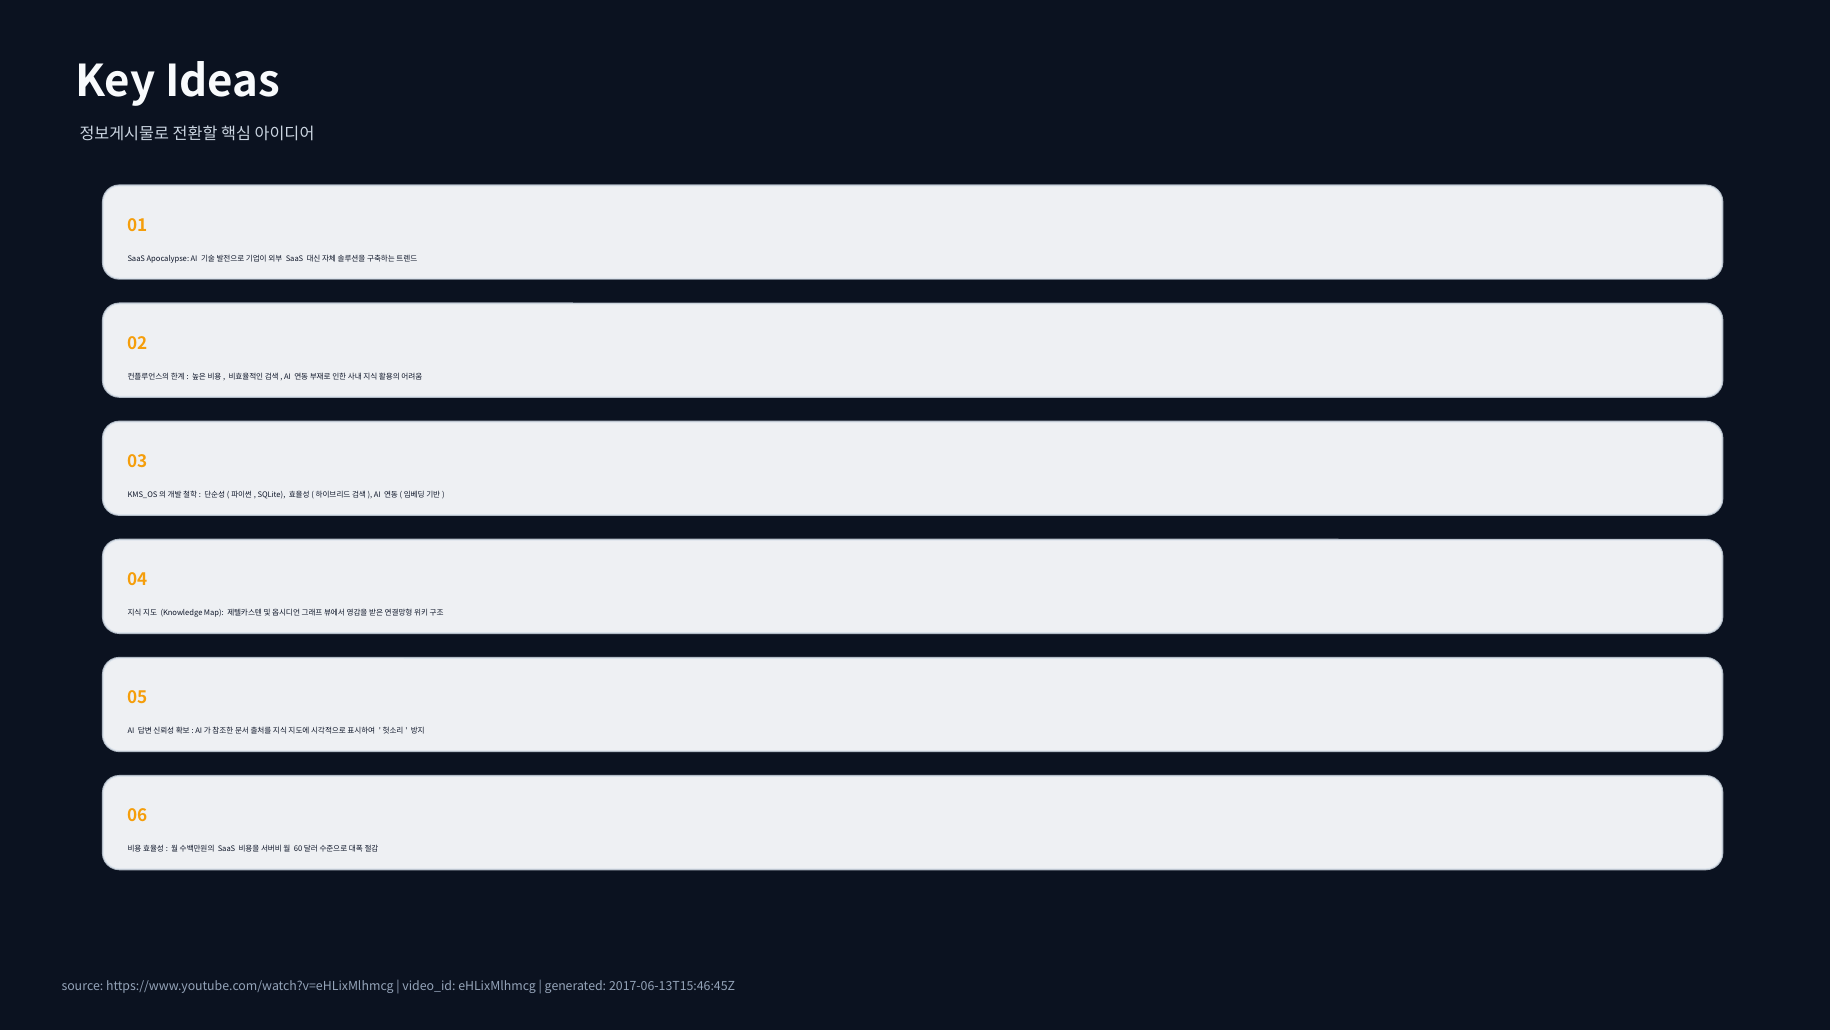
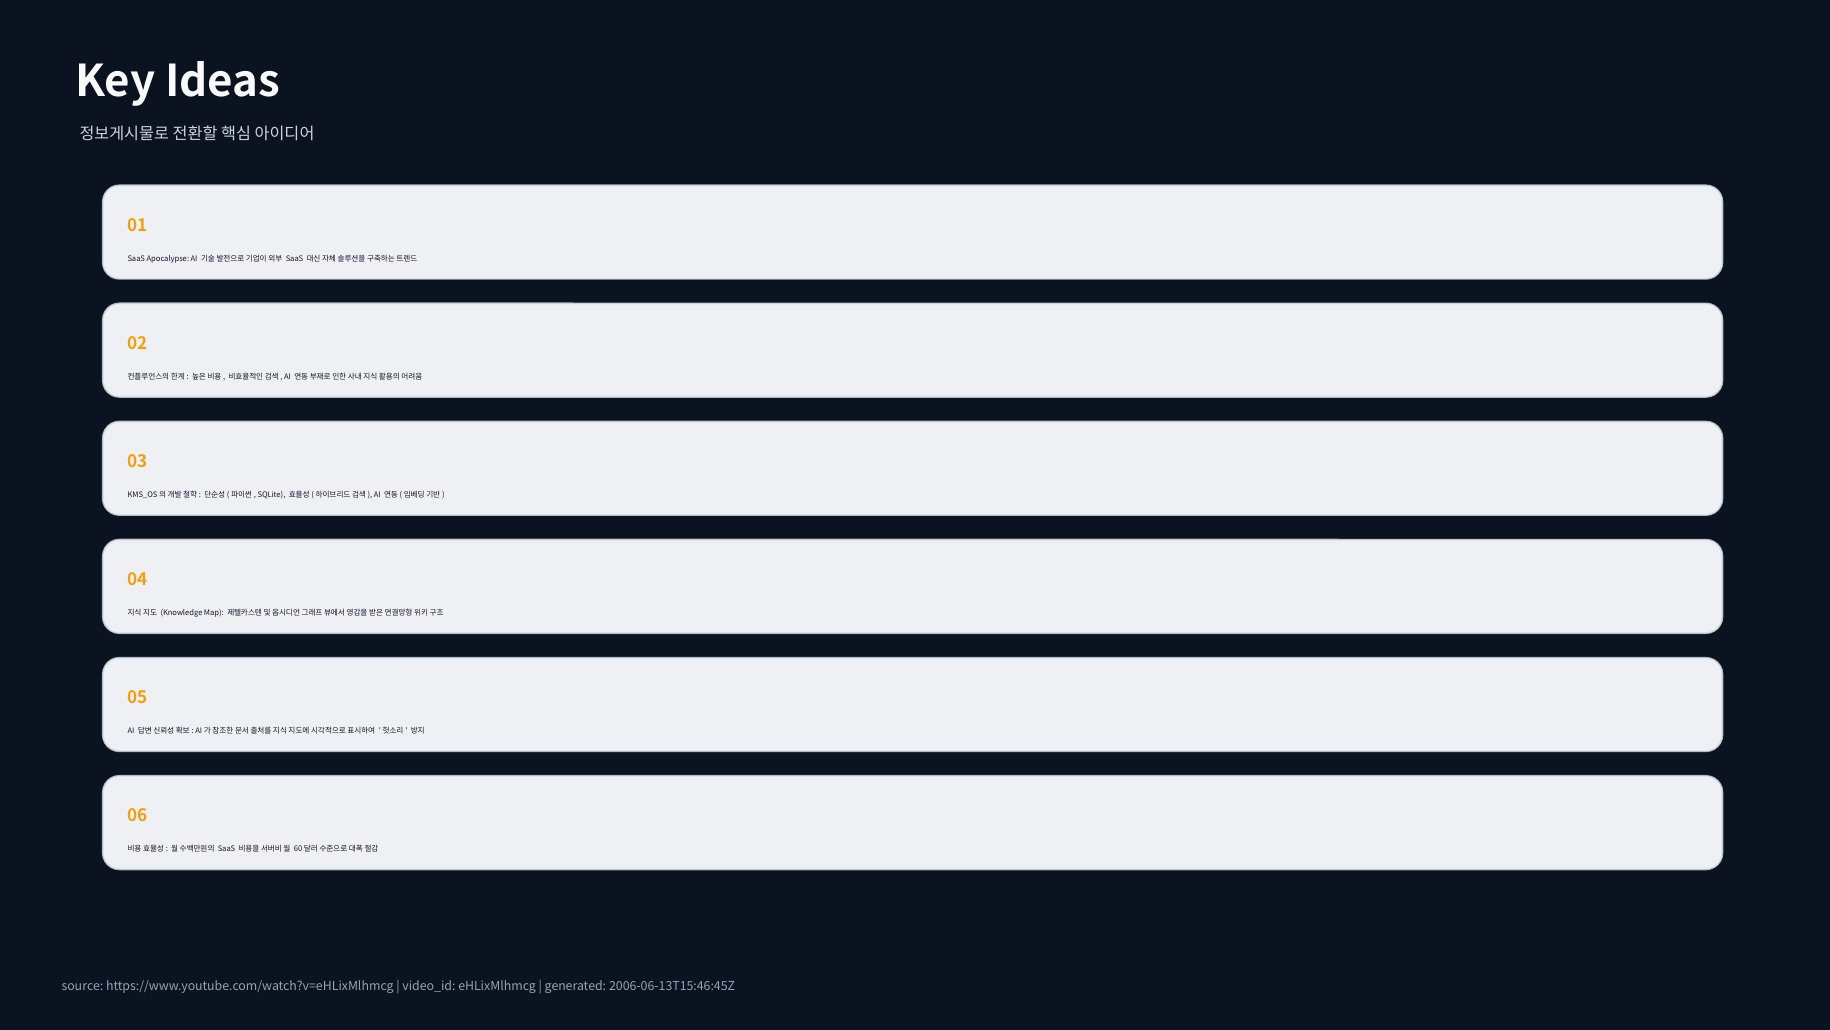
2017-06-13T15:46:45Z: 2017-06-13T15:46:45Z -> 2006-06-13T15:46:45Z
